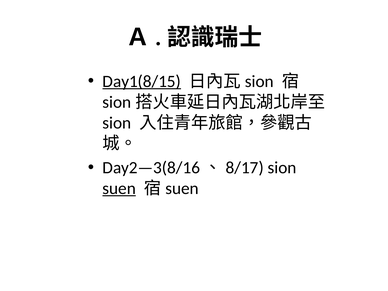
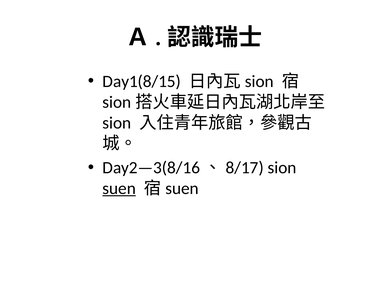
Day1(8/15 underline: present -> none
